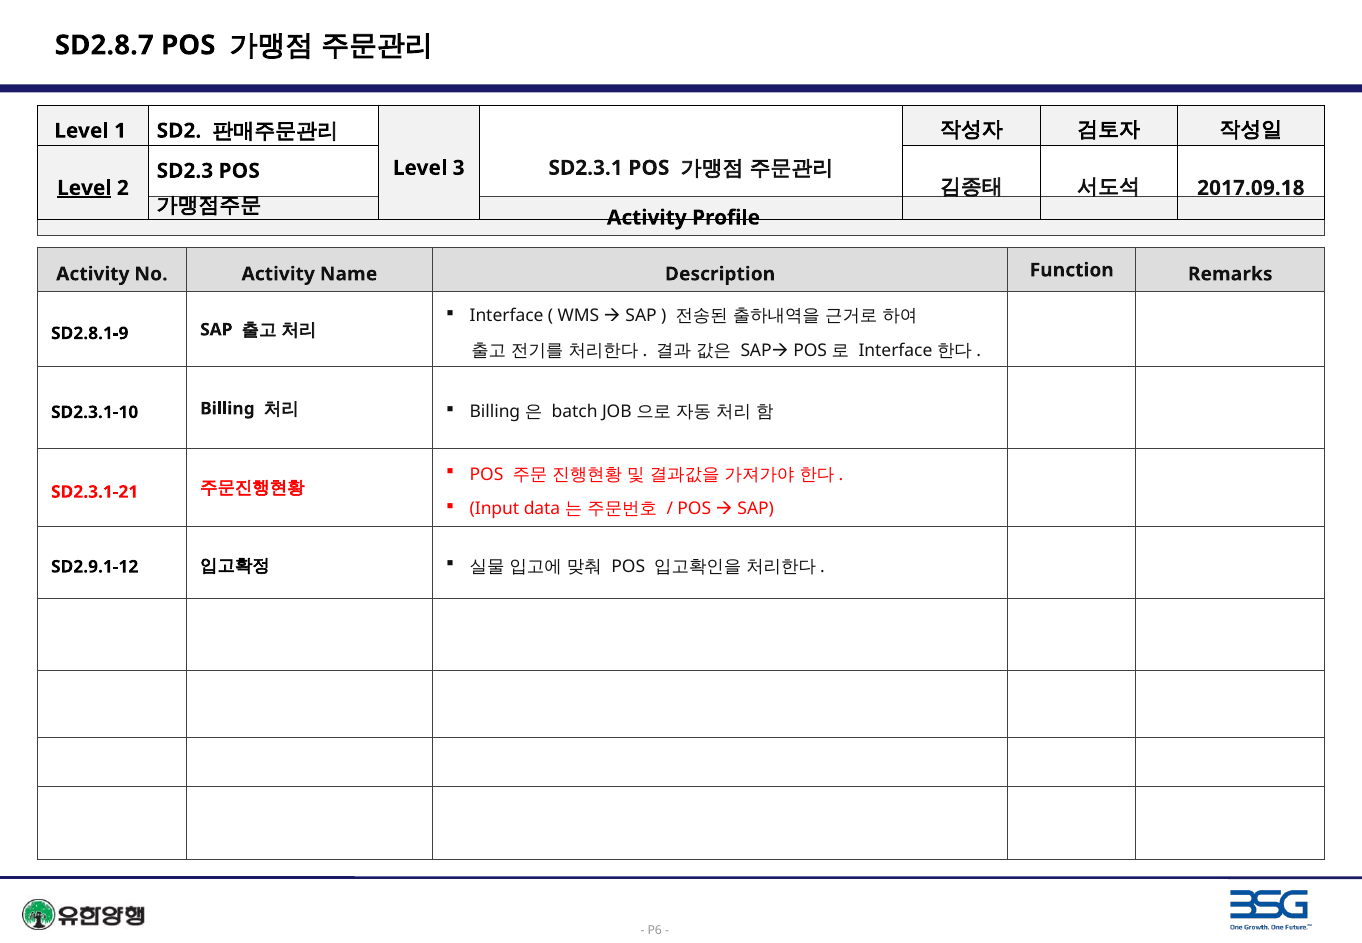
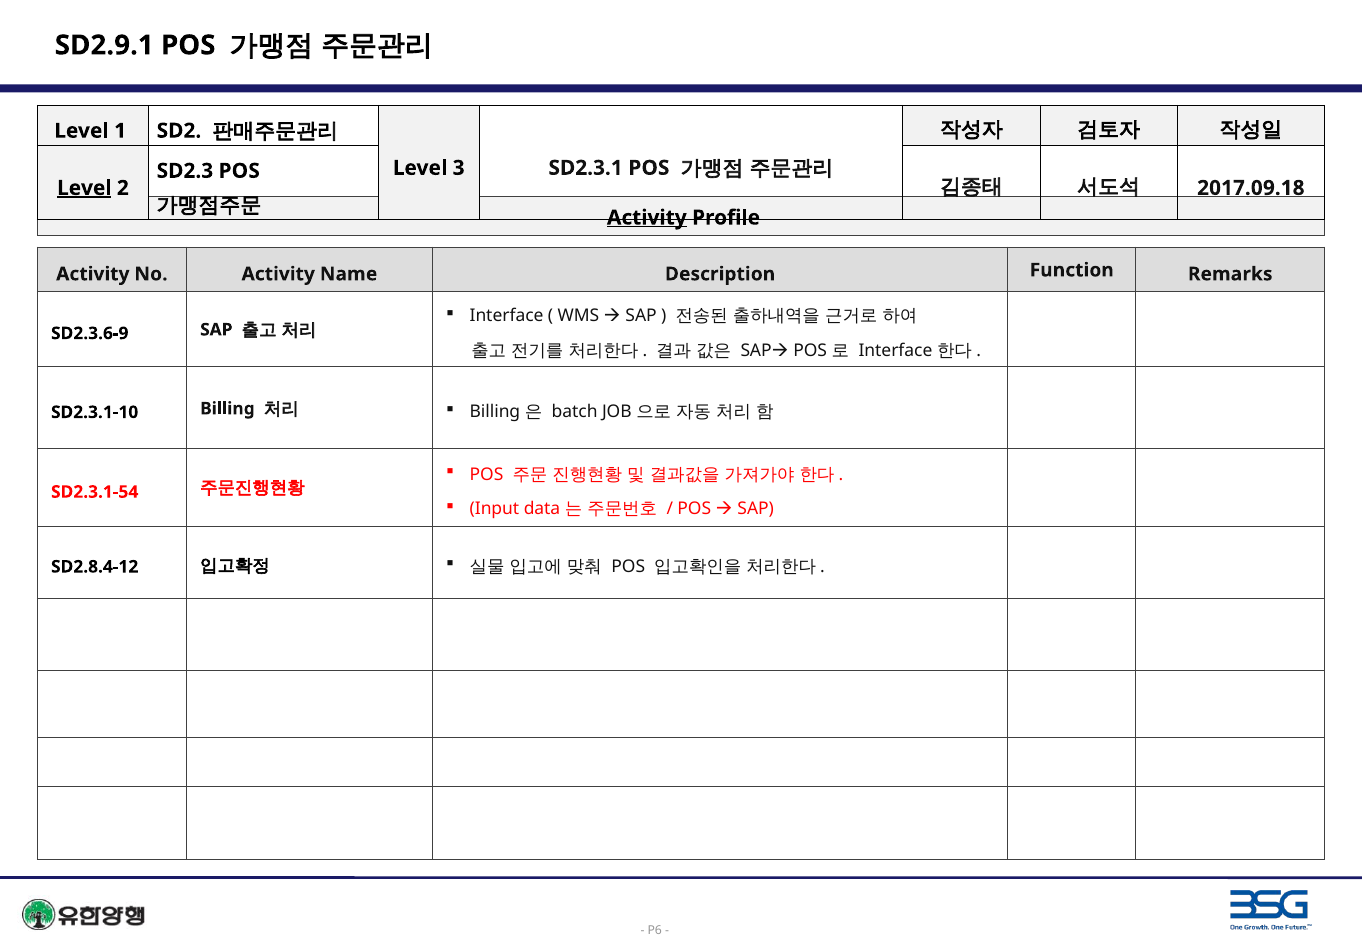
SD2.8.7: SD2.8.7 -> SD2.9.1
Activity at (647, 218) underline: none -> present
SD2.8.1-9: SD2.8.1-9 -> SD2.3.6-9
SD2.3.1-21: SD2.3.1-21 -> SD2.3.1-54
SD2.9.1-12: SD2.9.1-12 -> SD2.8.4-12
